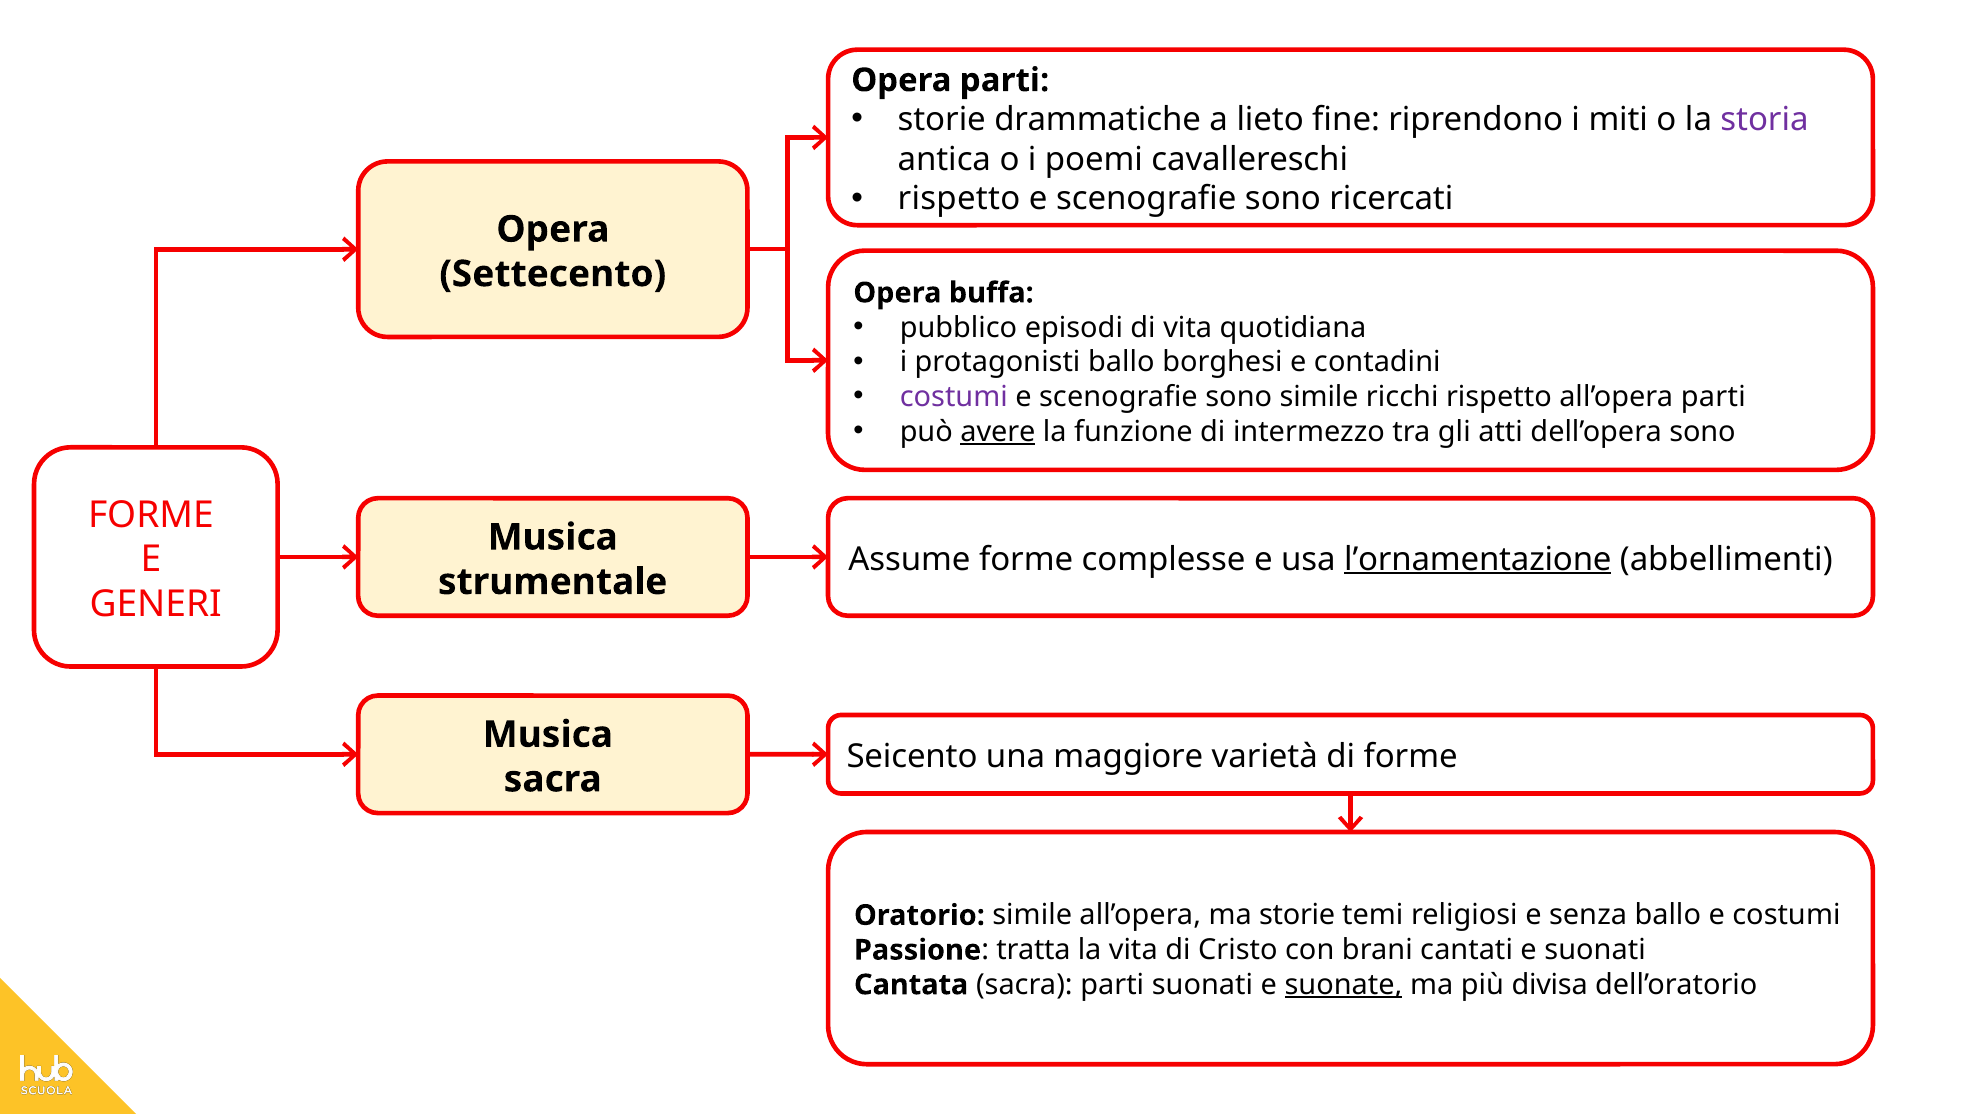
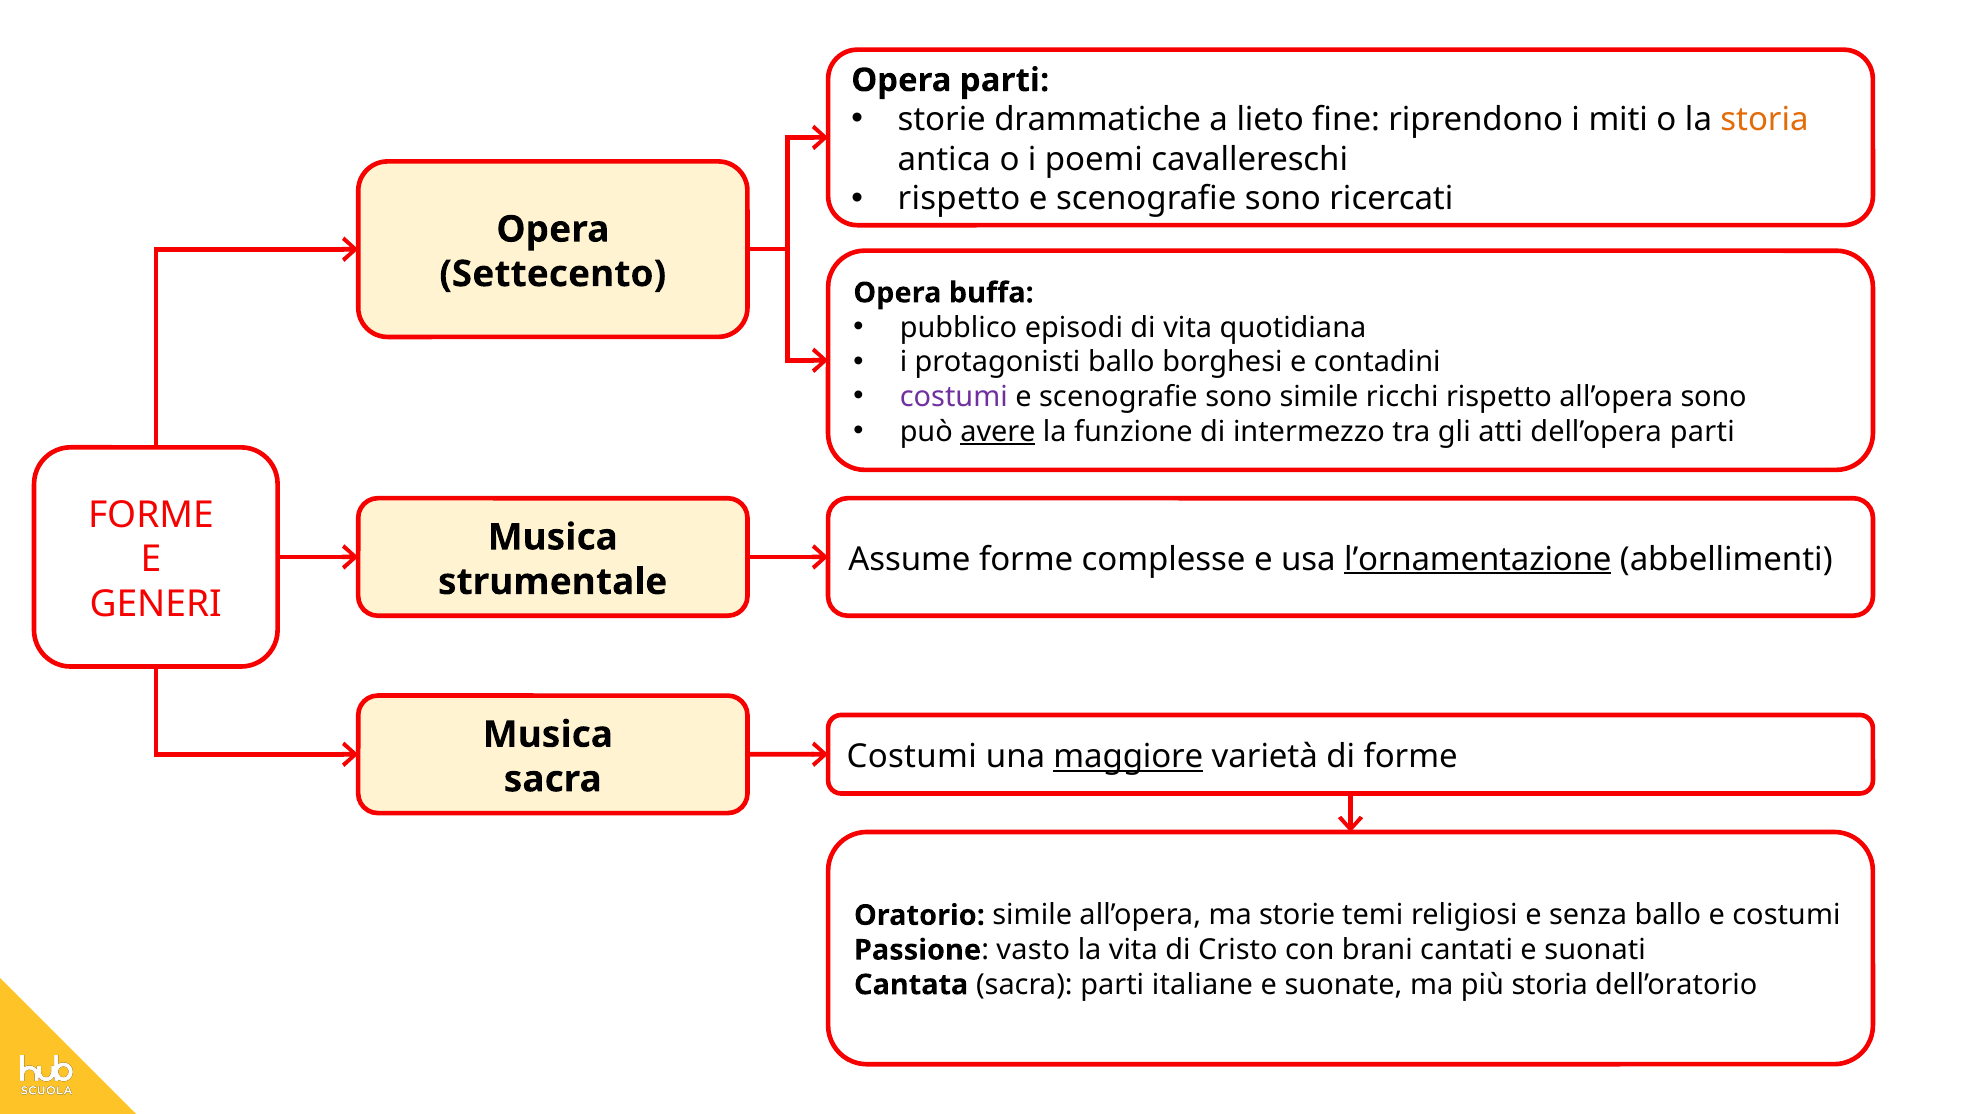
storia at (1765, 120) colour: purple -> orange
all’opera parti: parti -> sono
dell’opera sono: sono -> parti
Seicento at (912, 757): Seicento -> Costumi
maggiore underline: none -> present
tratta: tratta -> vasto
parti suonati: suonati -> italiane
suonate underline: present -> none
più divisa: divisa -> storia
